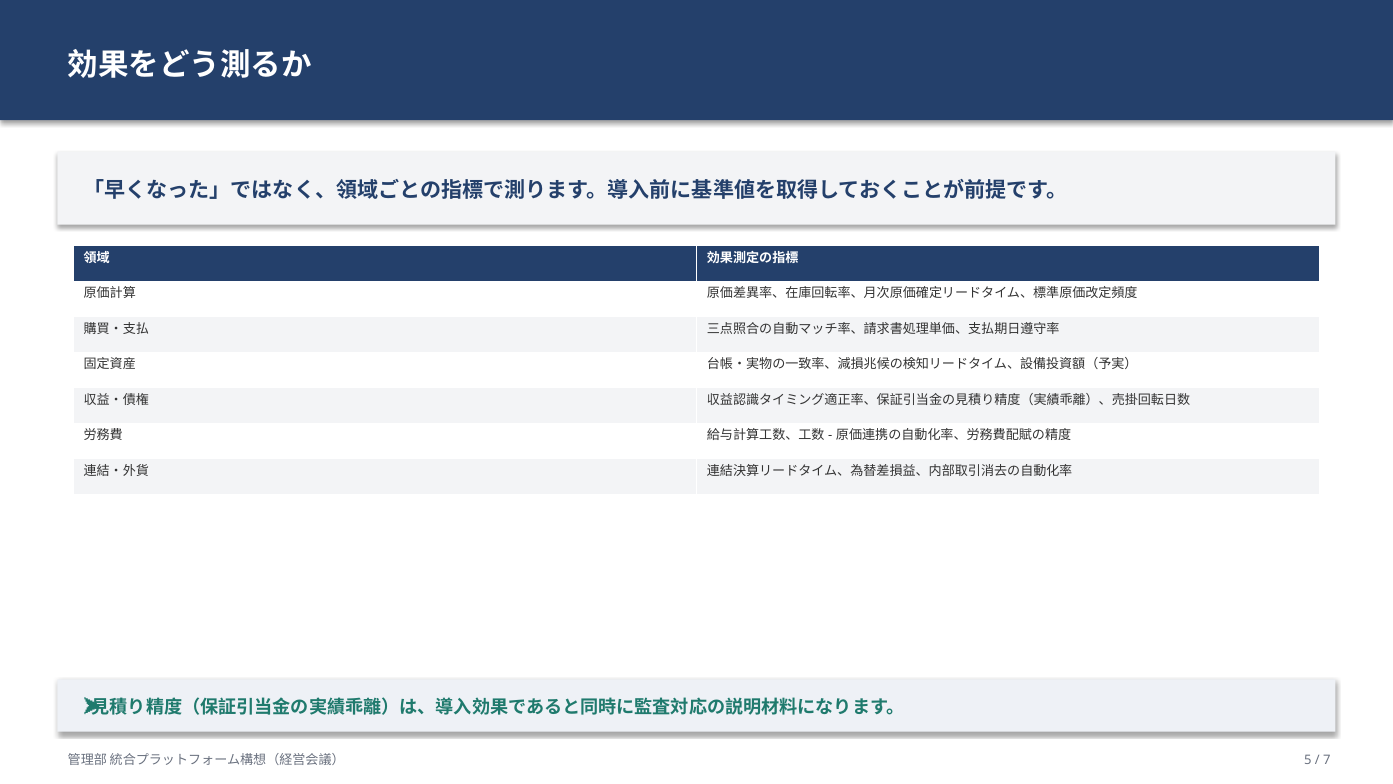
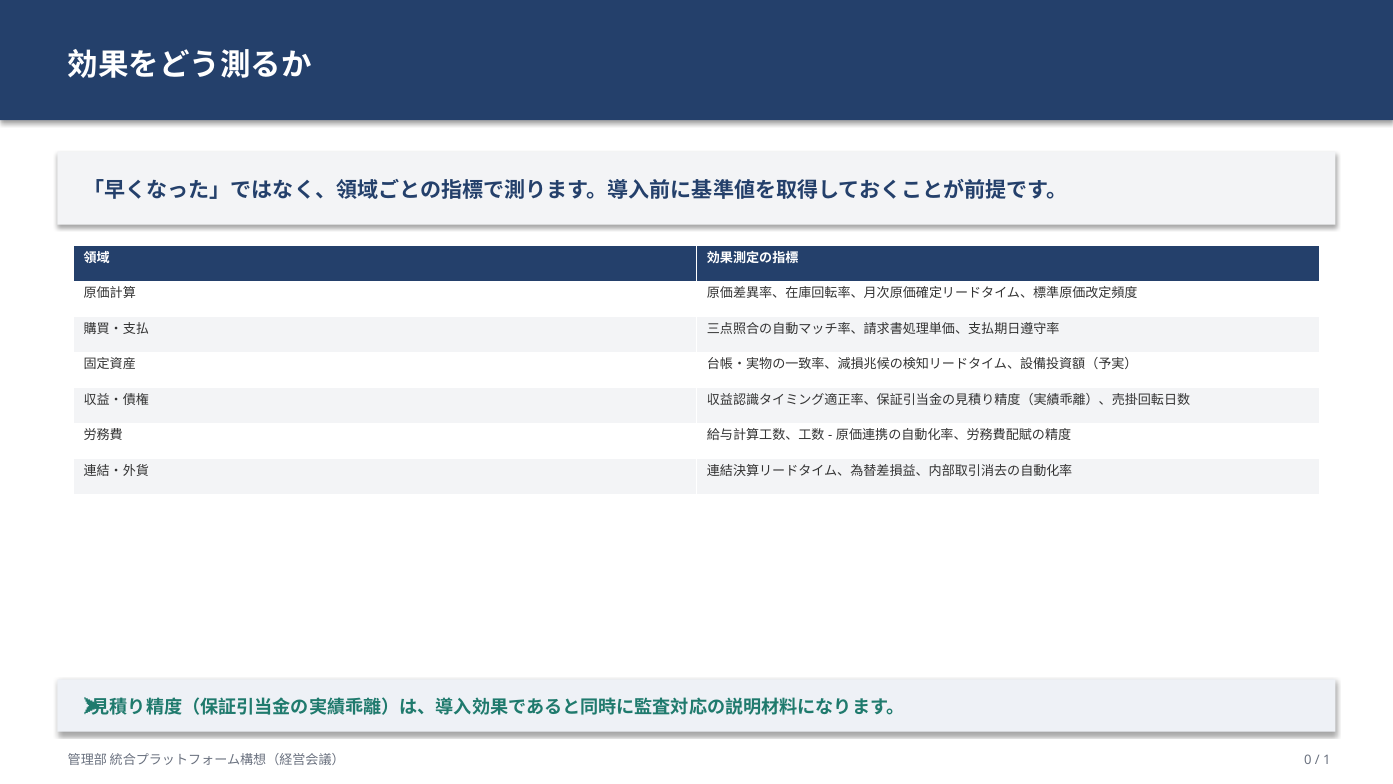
5: 5 -> 0
7: 7 -> 1
